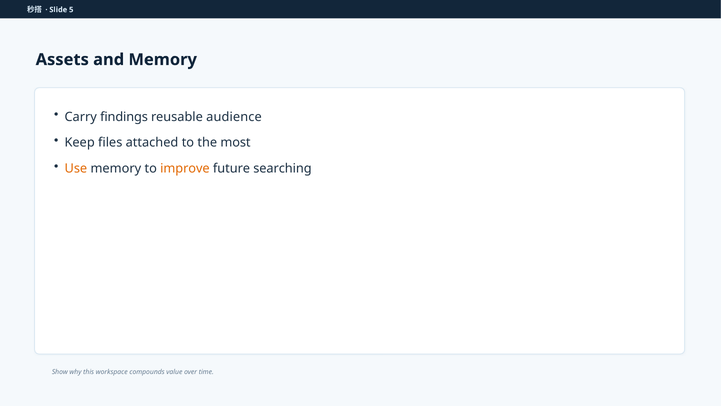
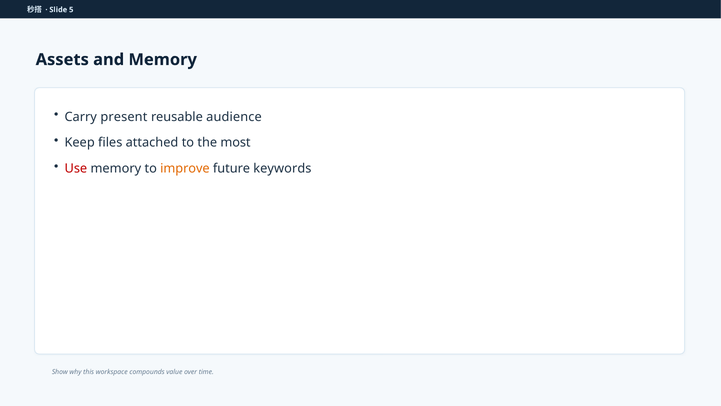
findings: findings -> present
Use colour: orange -> red
searching: searching -> keywords
